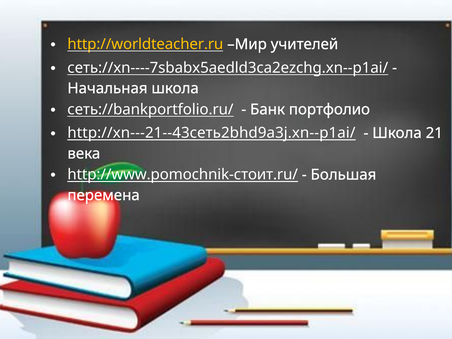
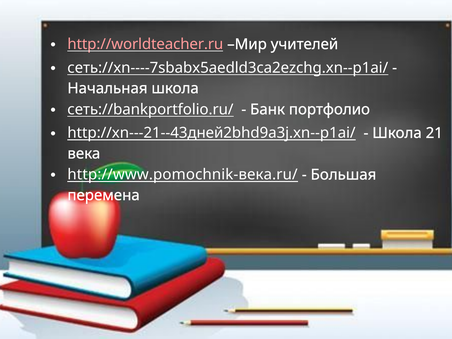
http://worldteacher.ru colour: yellow -> pink
http://xn---21--43сеть2bhd9a3j.xn--p1ai/: http://xn---21--43сеть2bhd9a3j.xn--p1ai/ -> http://xn---21--43дней2bhd9a3j.xn--p1ai/
http://www.pomochnik-стоит.ru/: http://www.pomochnik-стоит.ru/ -> http://www.pomochnik-века.ru/
